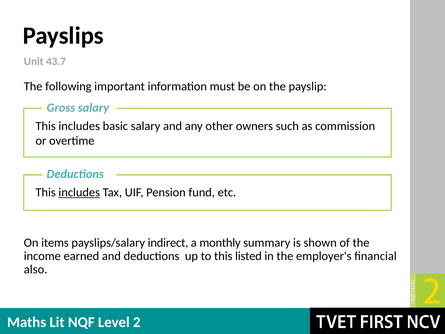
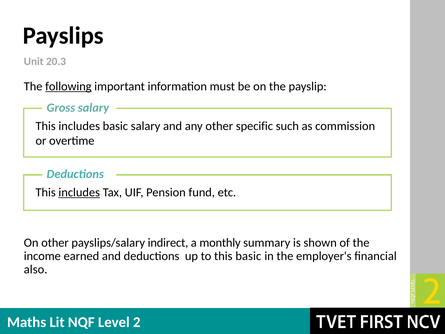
43.7: 43.7 -> 20.3
following underline: none -> present
owners: owners -> specific
On items: items -> other
this listed: listed -> basic
